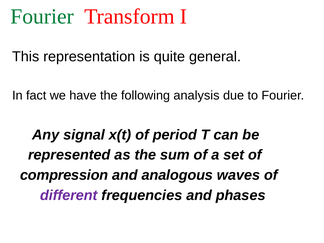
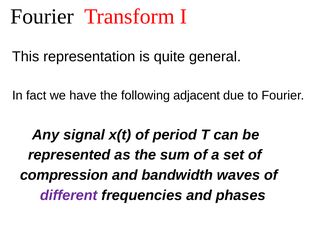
Fourier at (42, 17) colour: green -> black
analysis: analysis -> adjacent
analogous: analogous -> bandwidth
